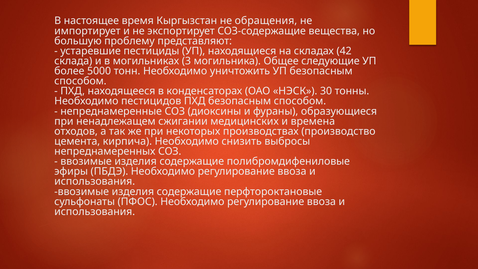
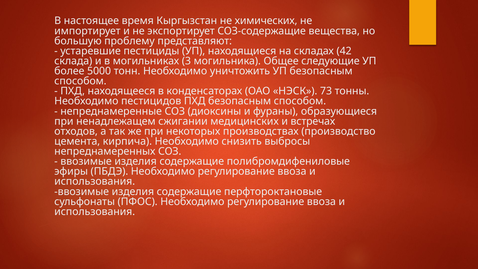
обращения: обращения -> химических
30: 30 -> 73
времена: времена -> встречах
